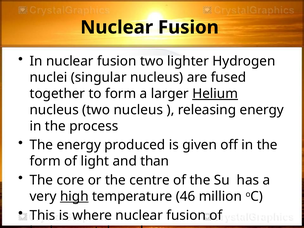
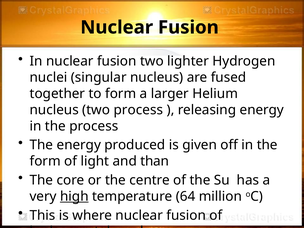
Helium underline: present -> none
two nucleus: nucleus -> process
46: 46 -> 64
